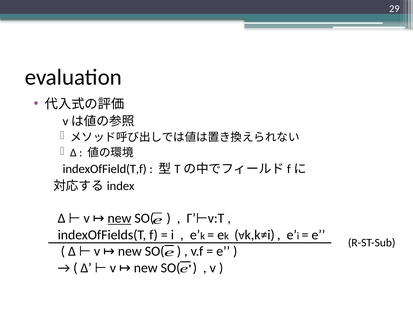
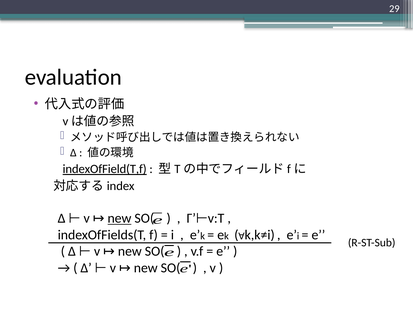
indexOfField(T,f underline: none -> present
